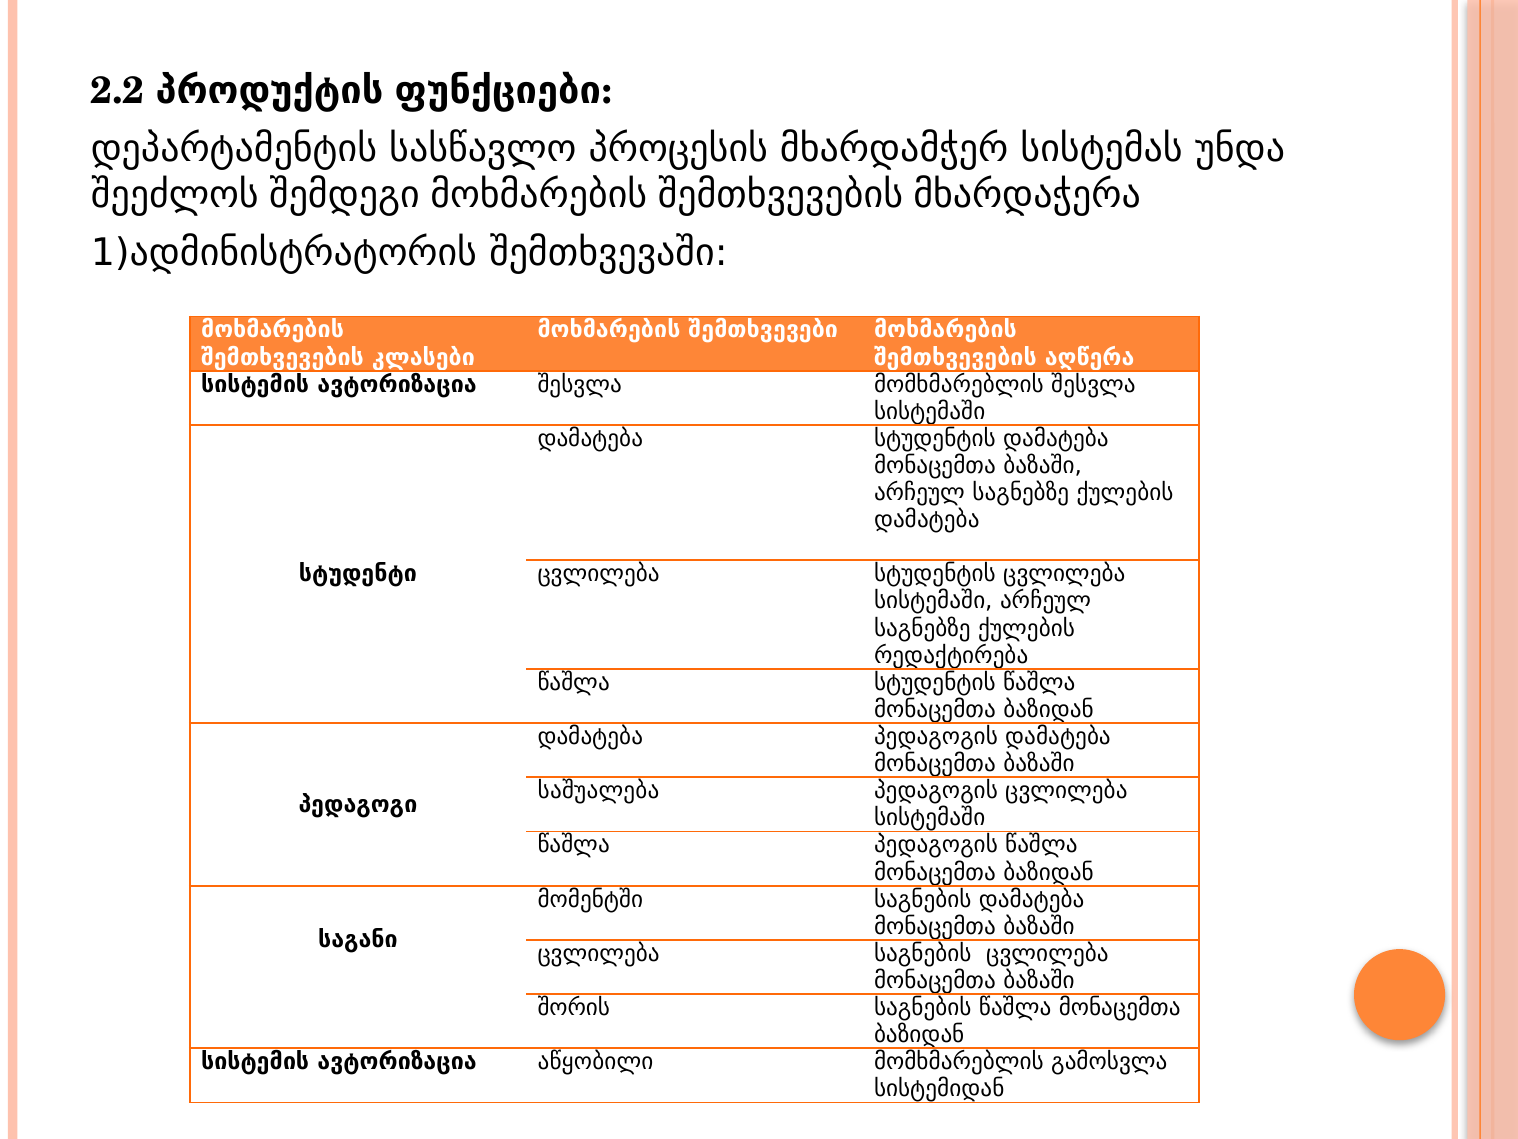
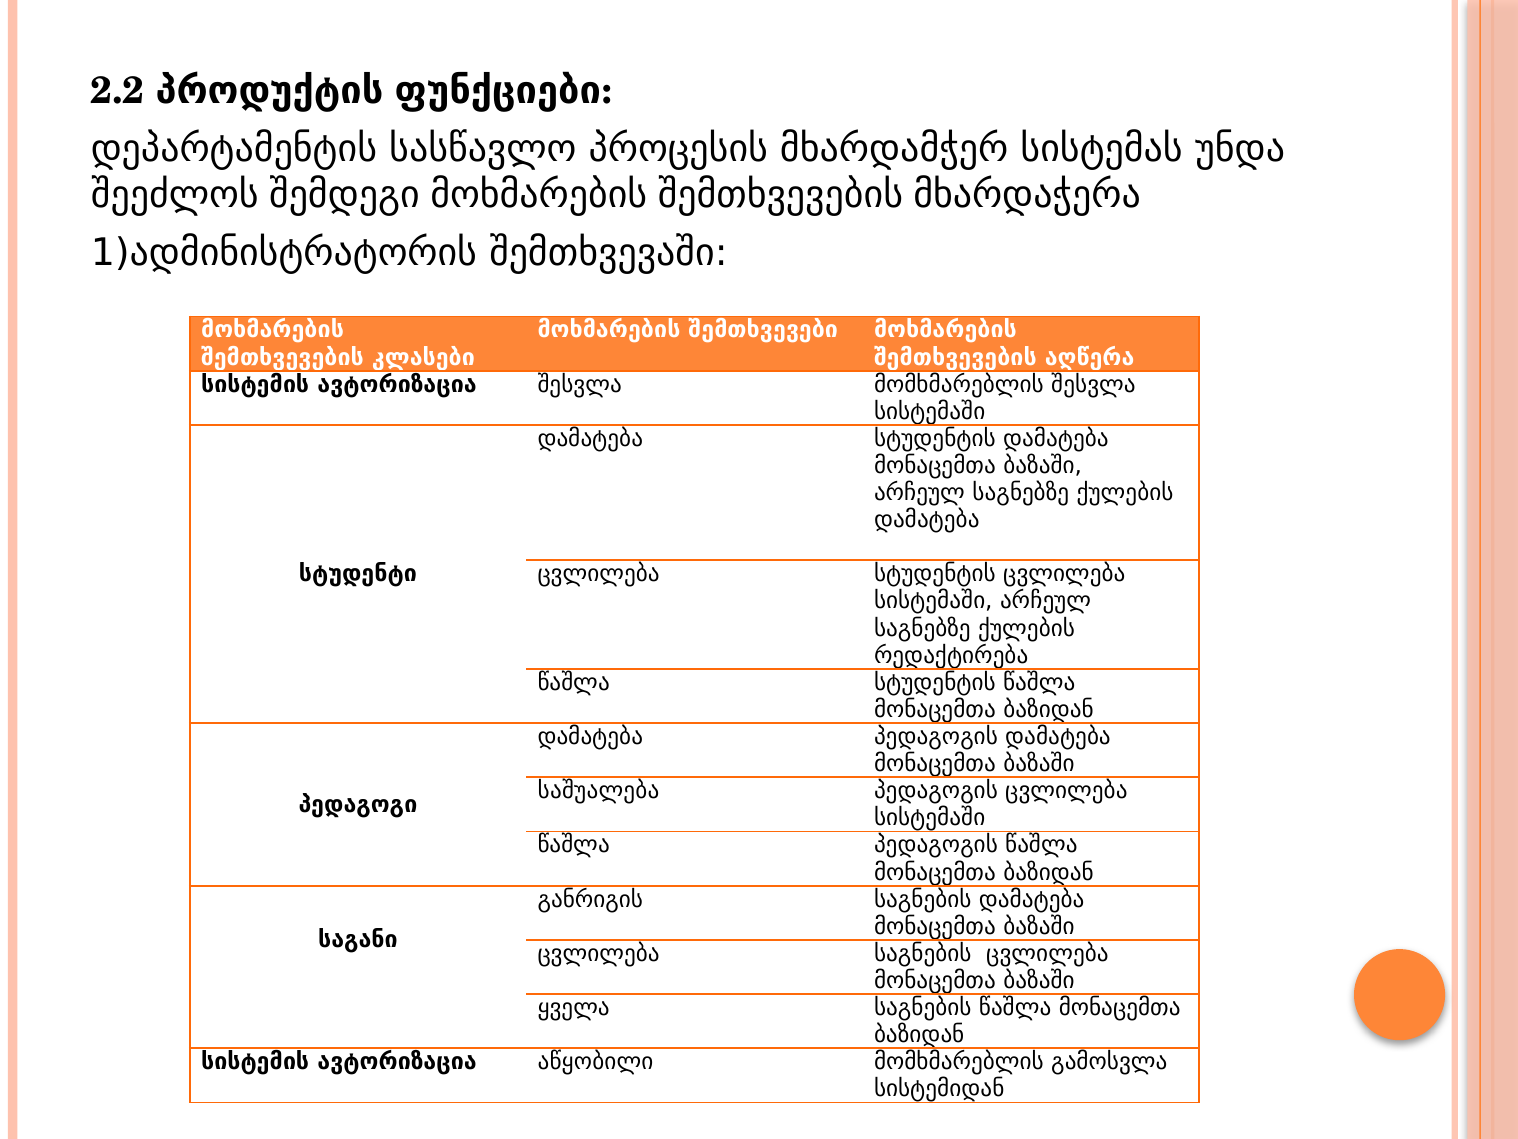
მომენტში: მომენტში -> განრიგის
შორის: შორის -> ყველა
